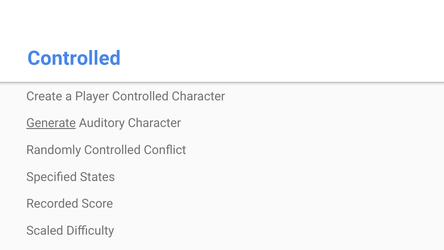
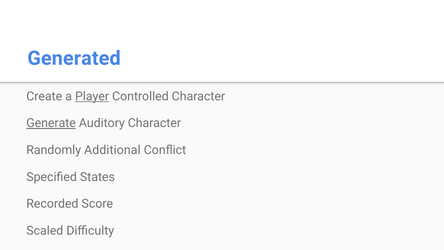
Controlled at (74, 58): Controlled -> Generated
Player underline: none -> present
Randomly Controlled: Controlled -> Additional
